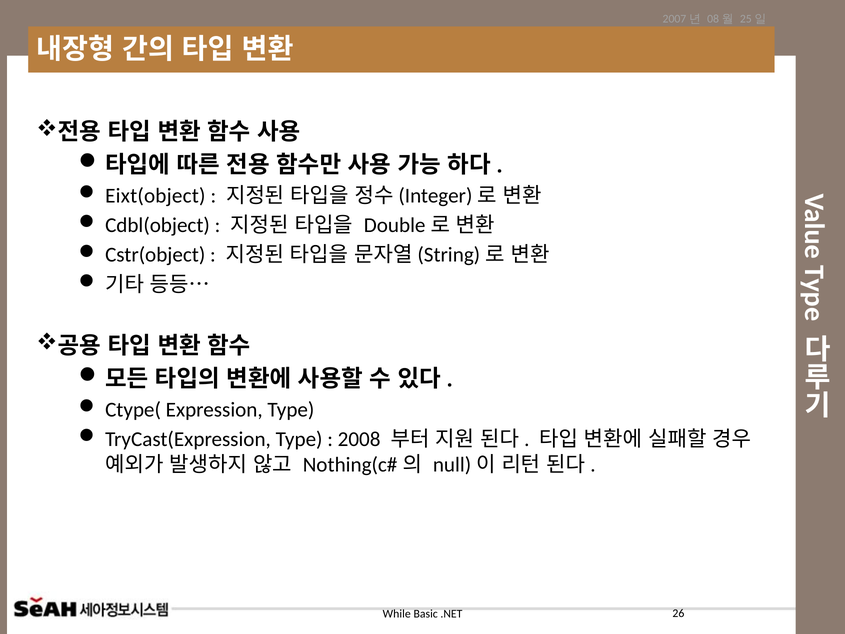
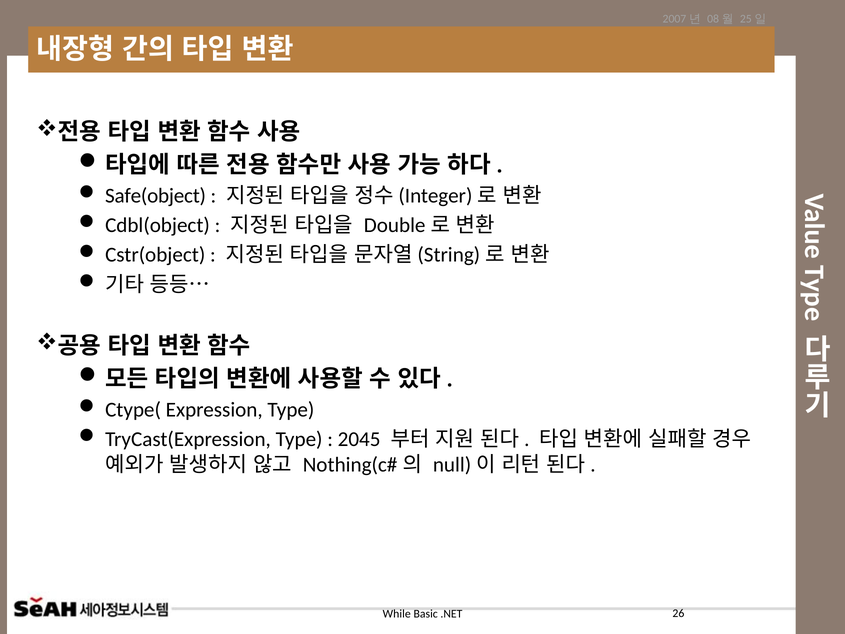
Eixt(object: Eixt(object -> Safe(object
2008: 2008 -> 2045
